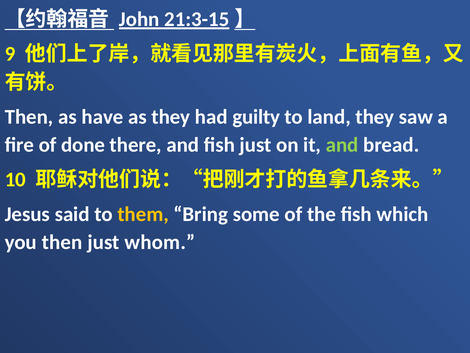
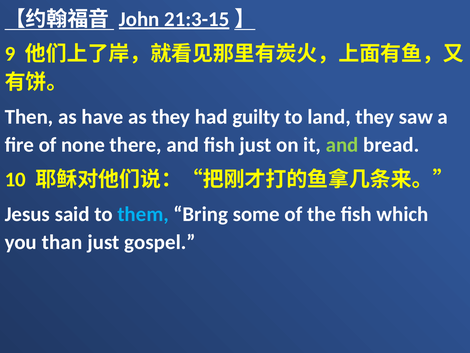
done: done -> none
them colour: yellow -> light blue
you then: then -> than
whom: whom -> gospel
